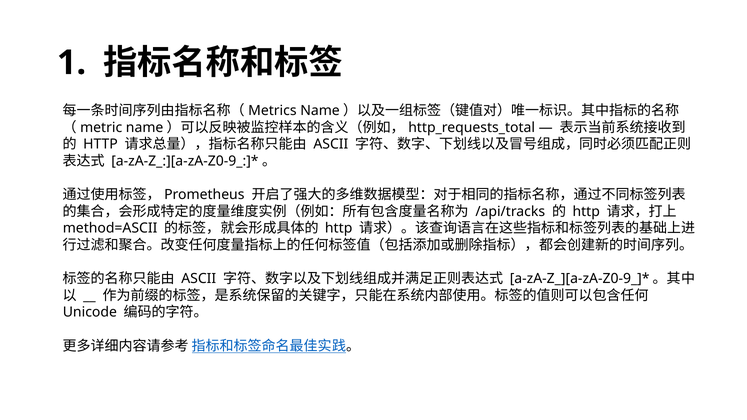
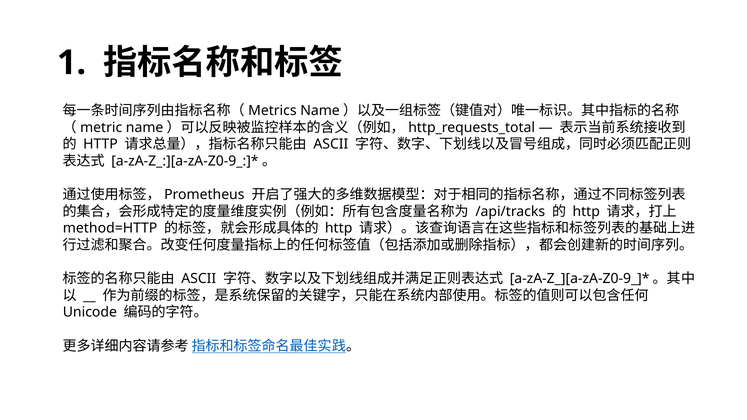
method=ASCII: method=ASCII -> method=HTTP
